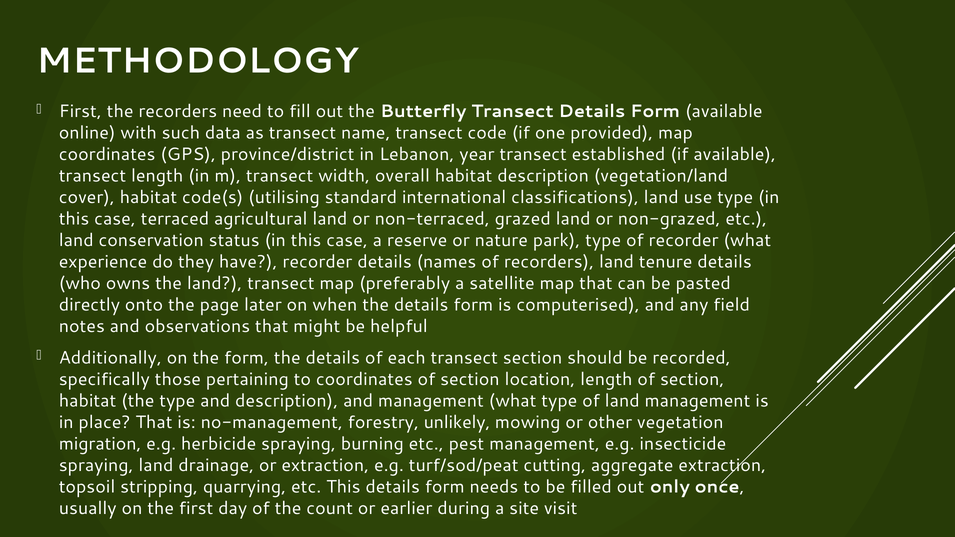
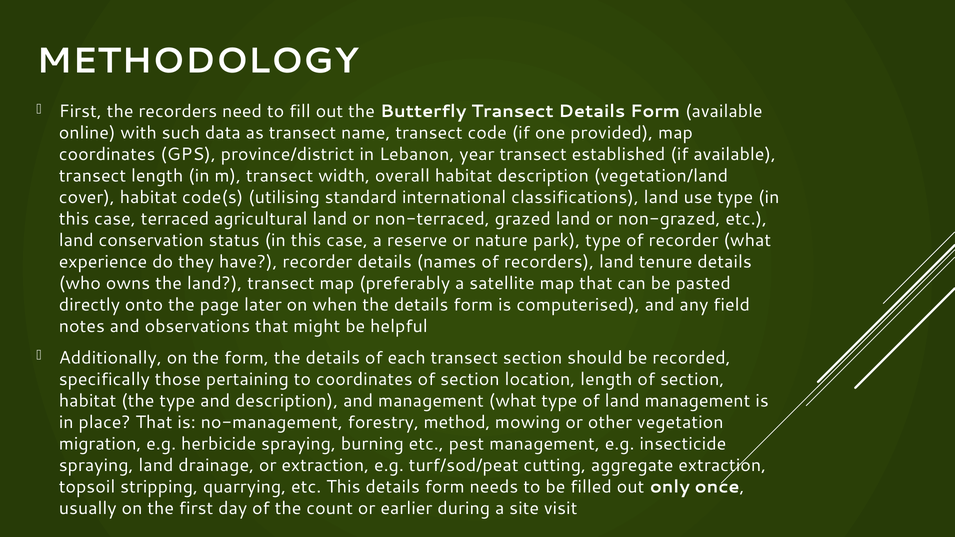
unlikely: unlikely -> method
